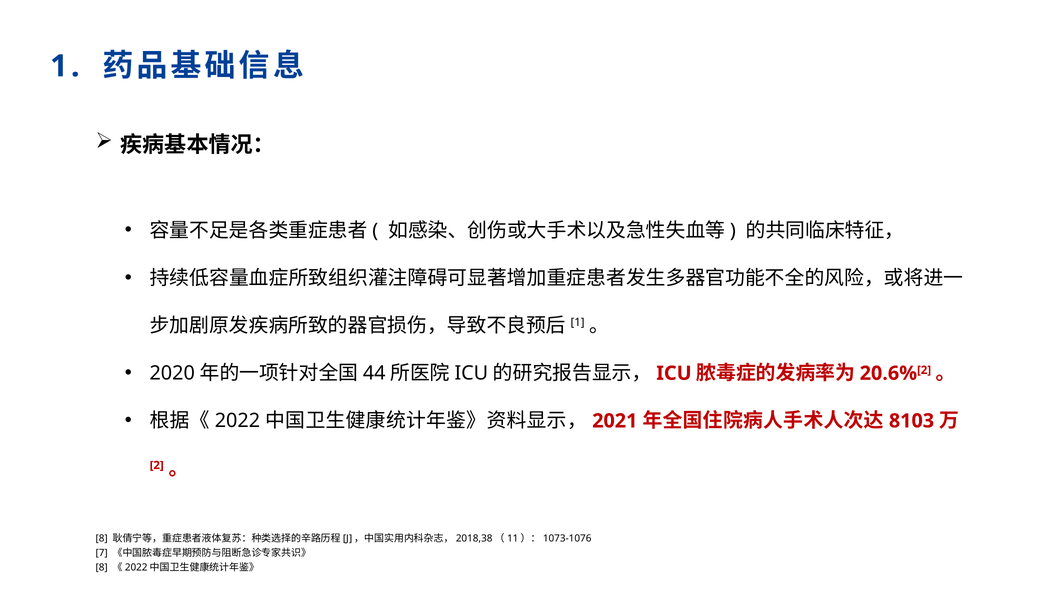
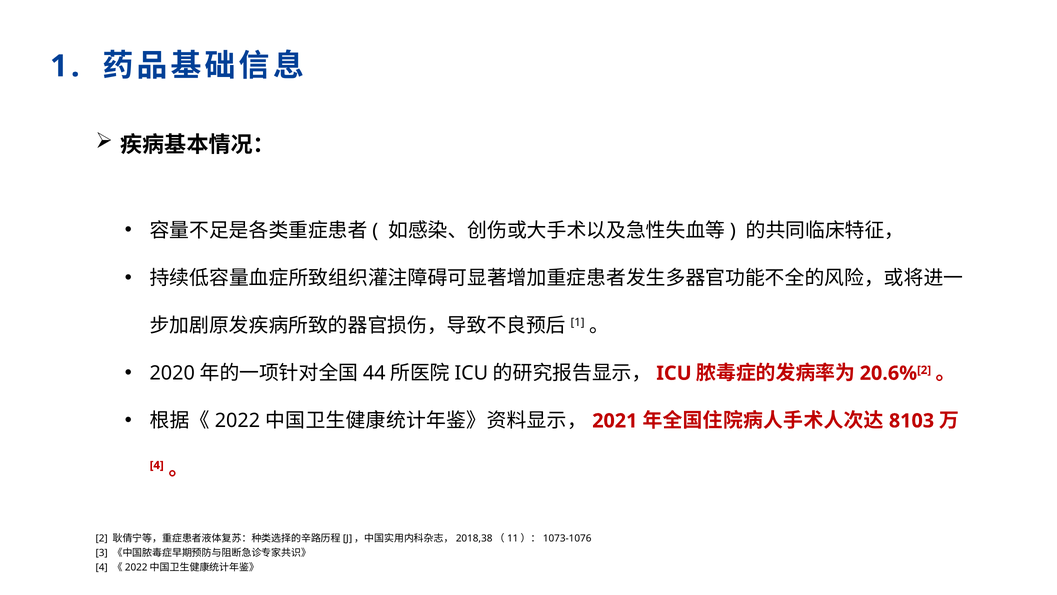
2 at (157, 465): 2 -> 4
8 at (102, 538): 8 -> 2
7: 7 -> 3
8 at (102, 567): 8 -> 4
